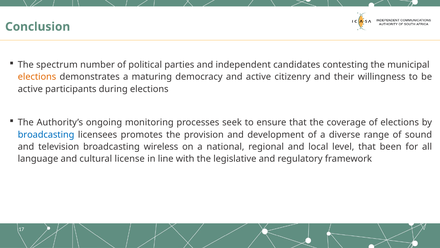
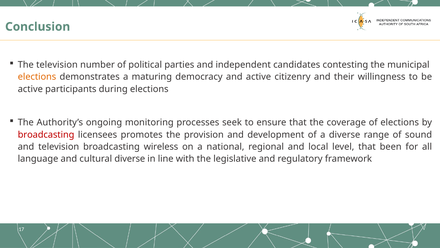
The spectrum: spectrum -> television
broadcasting at (46, 134) colour: blue -> red
cultural license: license -> diverse
